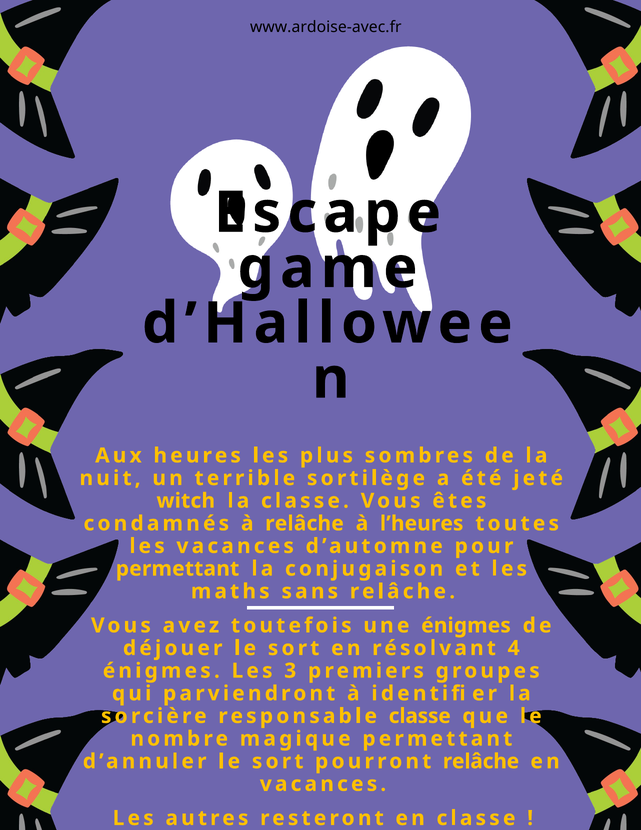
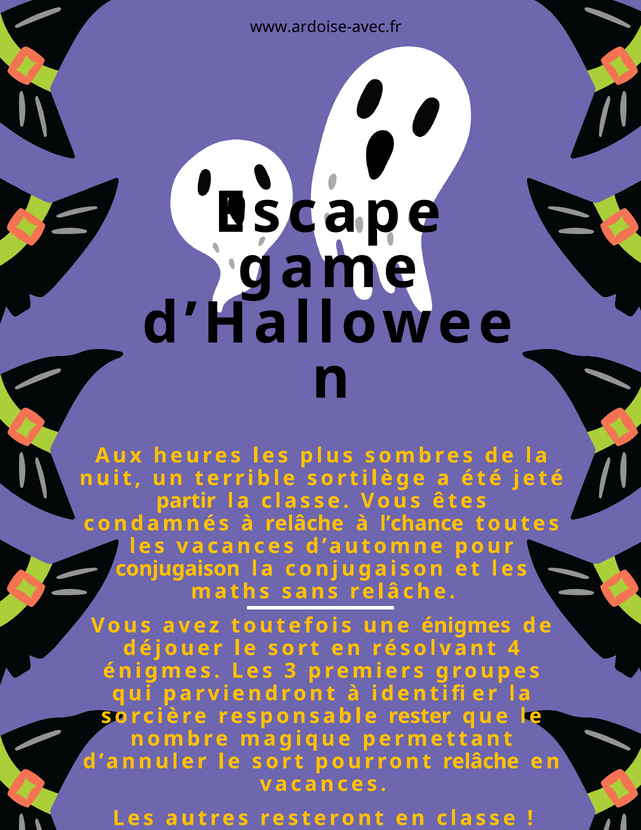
witch: witch -> partir
l’heures: l’heures -> l’chance
permettant at (177, 568): permettant -> conjugaison
responsable classe: classe -> rester
